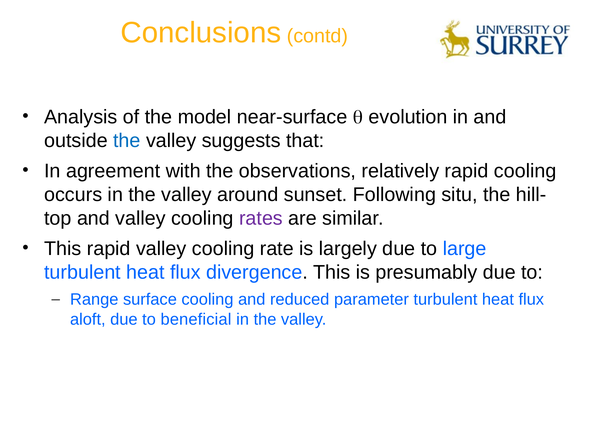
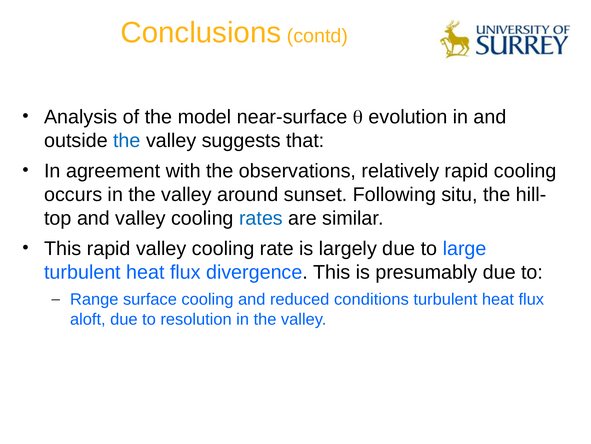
rates colour: purple -> blue
parameter: parameter -> conditions
beneficial: beneficial -> resolution
